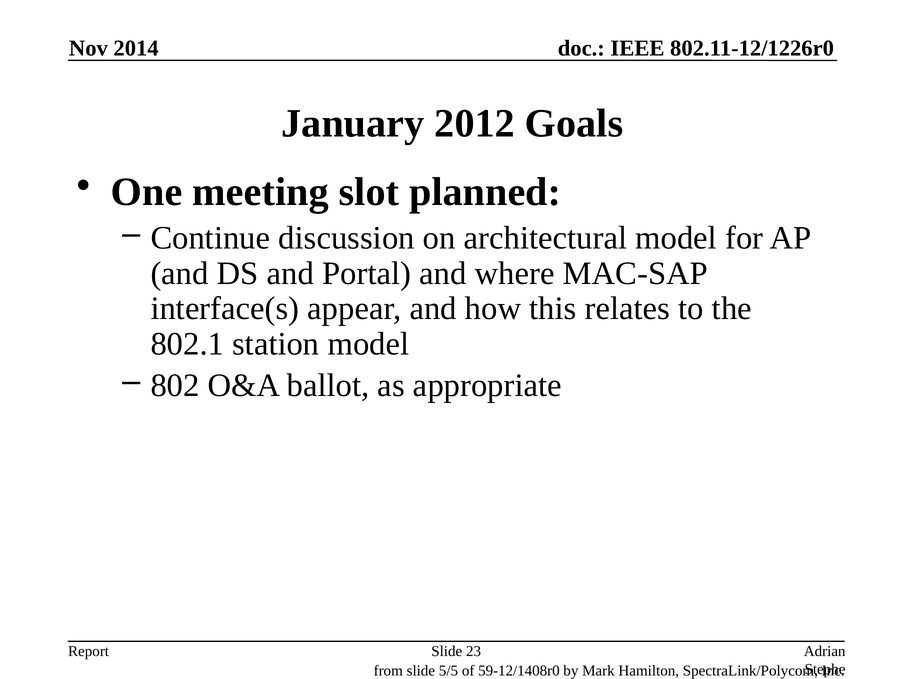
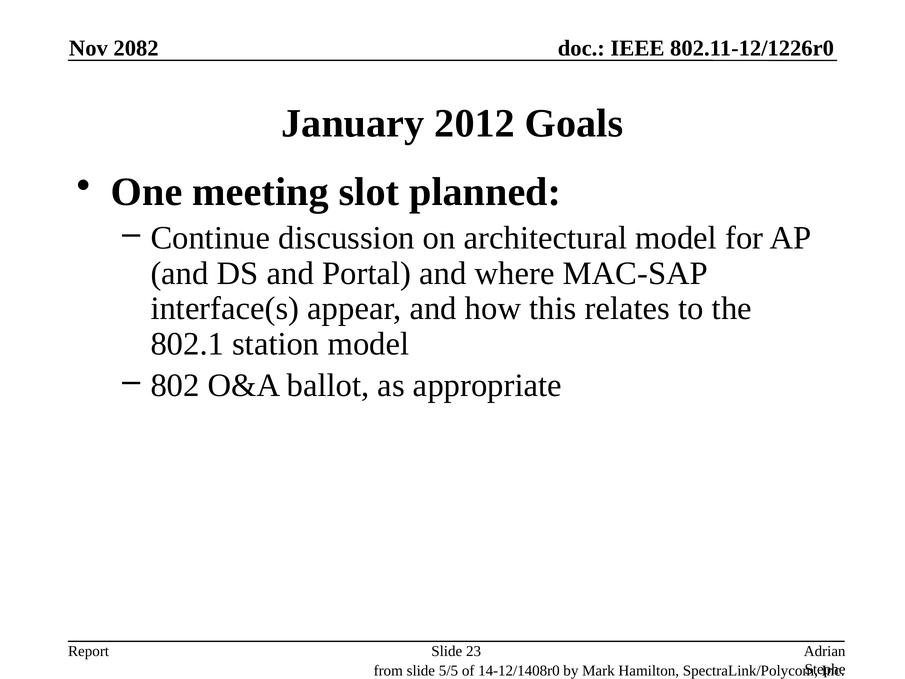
2014: 2014 -> 2082
59-12/1408r0: 59-12/1408r0 -> 14-12/1408r0
